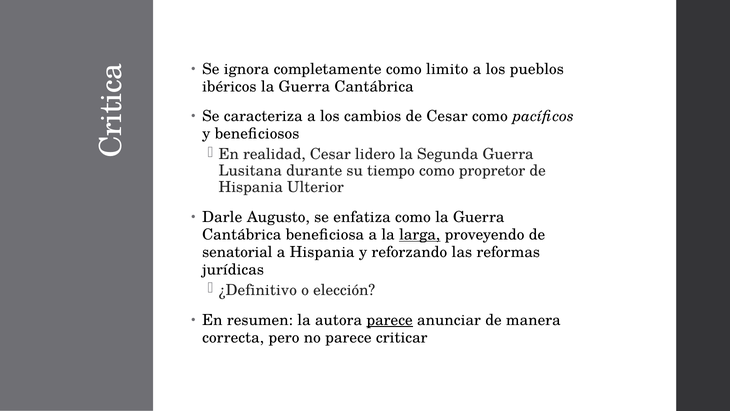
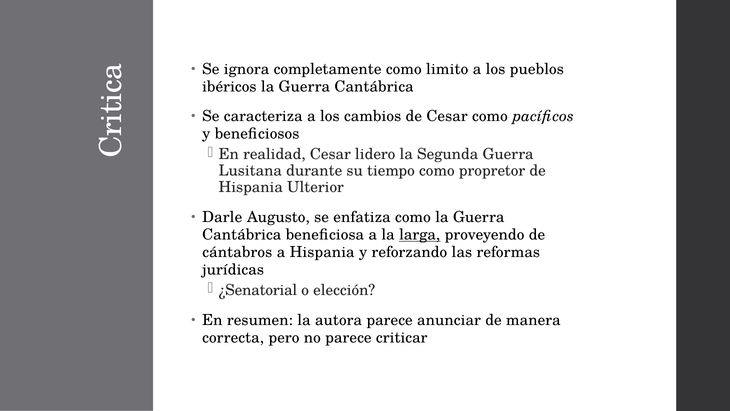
senatorial: senatorial -> cántabros
¿Definitivo: ¿Definitivo -> ¿Senatorial
parece at (390, 320) underline: present -> none
